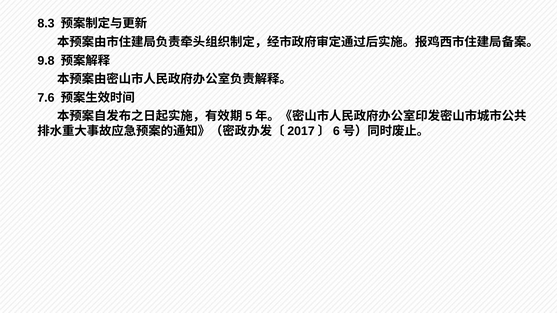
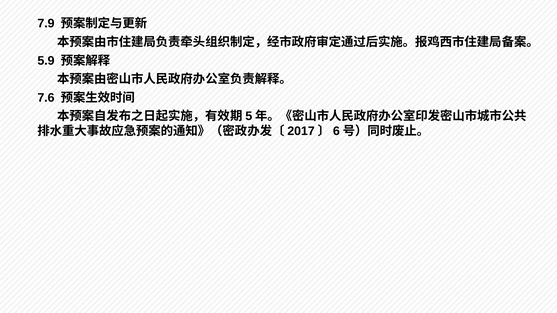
8.3: 8.3 -> 7.9
9.8: 9.8 -> 5.9
